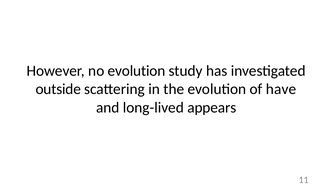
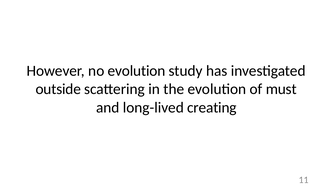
have: have -> must
appears: appears -> creating
